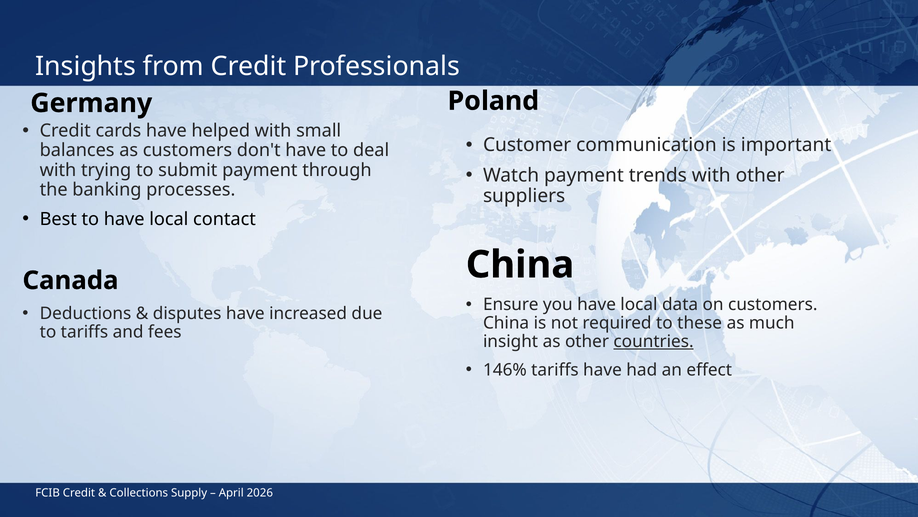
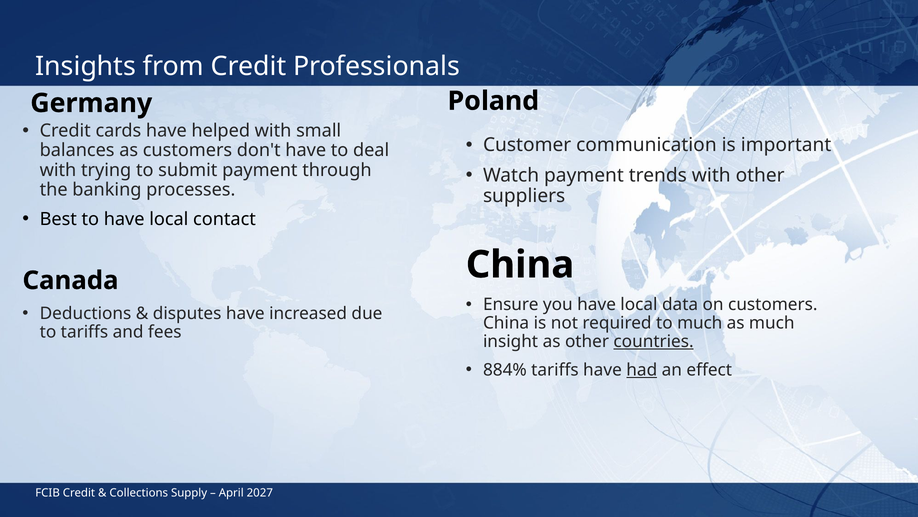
to these: these -> much
146%: 146% -> 884%
had underline: none -> present
2026: 2026 -> 2027
